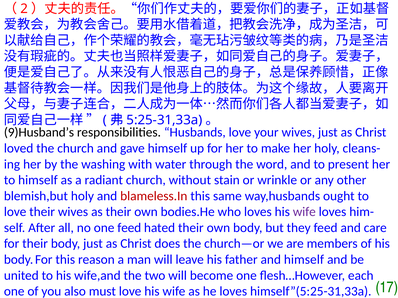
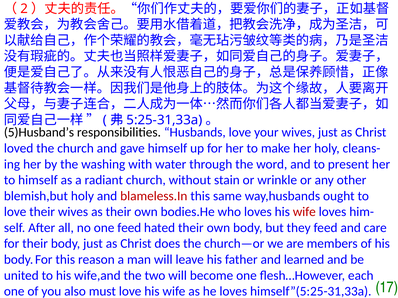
9)Husband’s: 9)Husband’s -> 5)Husband’s
wife at (304, 212) colour: purple -> red
and himself: himself -> learned
